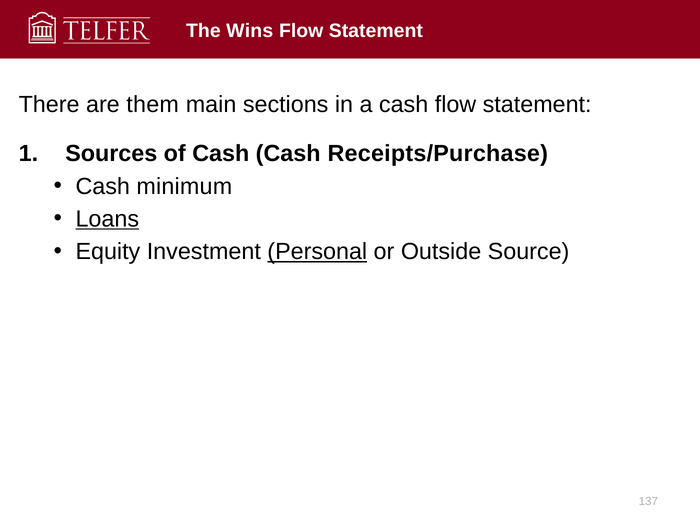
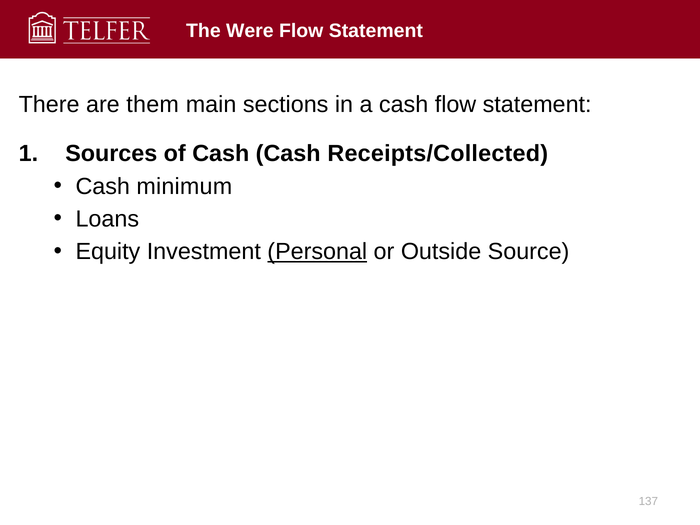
Wins: Wins -> Were
Receipts/Purchase: Receipts/Purchase -> Receipts/Collected
Loans underline: present -> none
